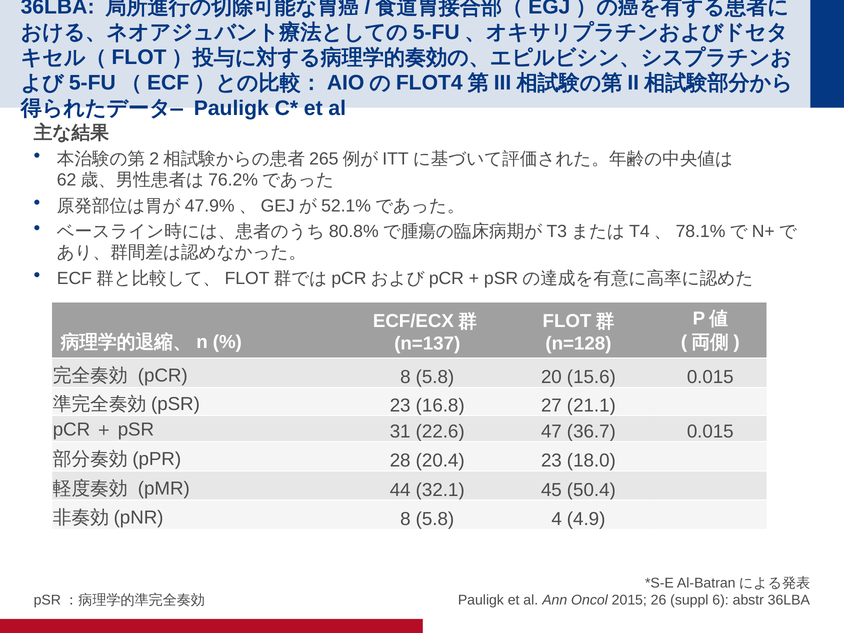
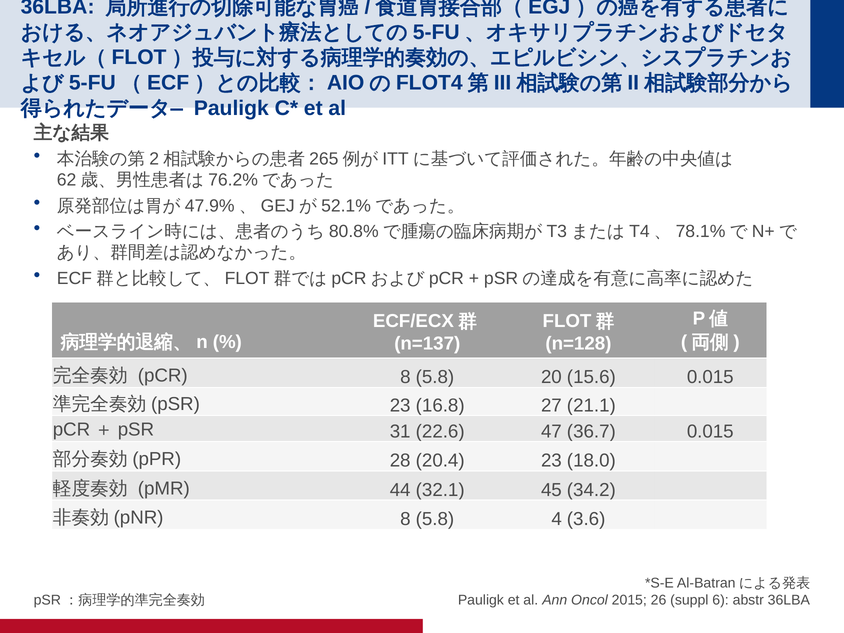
50.4: 50.4 -> 34.2
4.9: 4.9 -> 3.6
